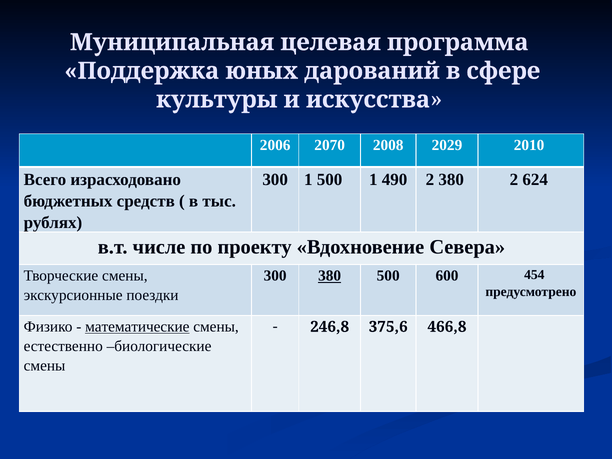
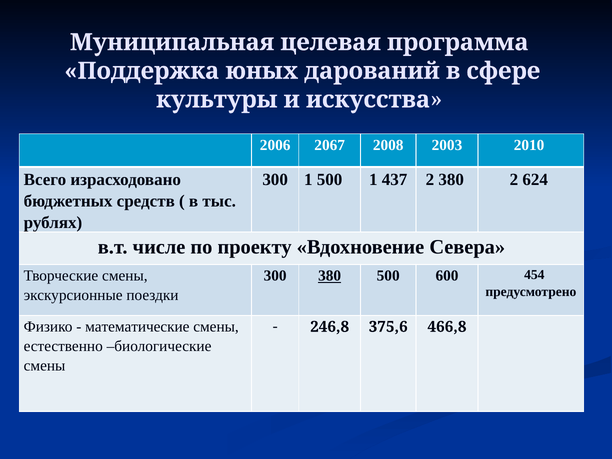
2070: 2070 -> 2067
2029: 2029 -> 2003
490: 490 -> 437
математические underline: present -> none
